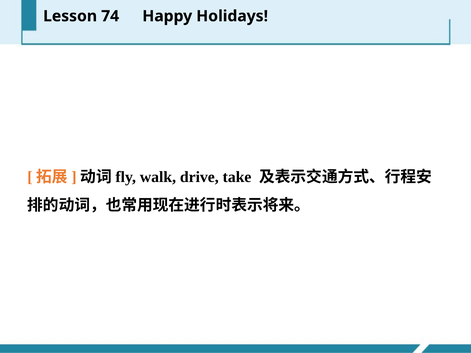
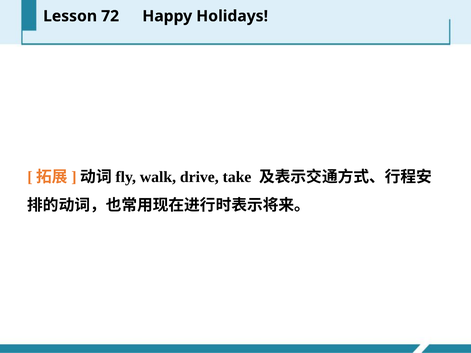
74: 74 -> 72
